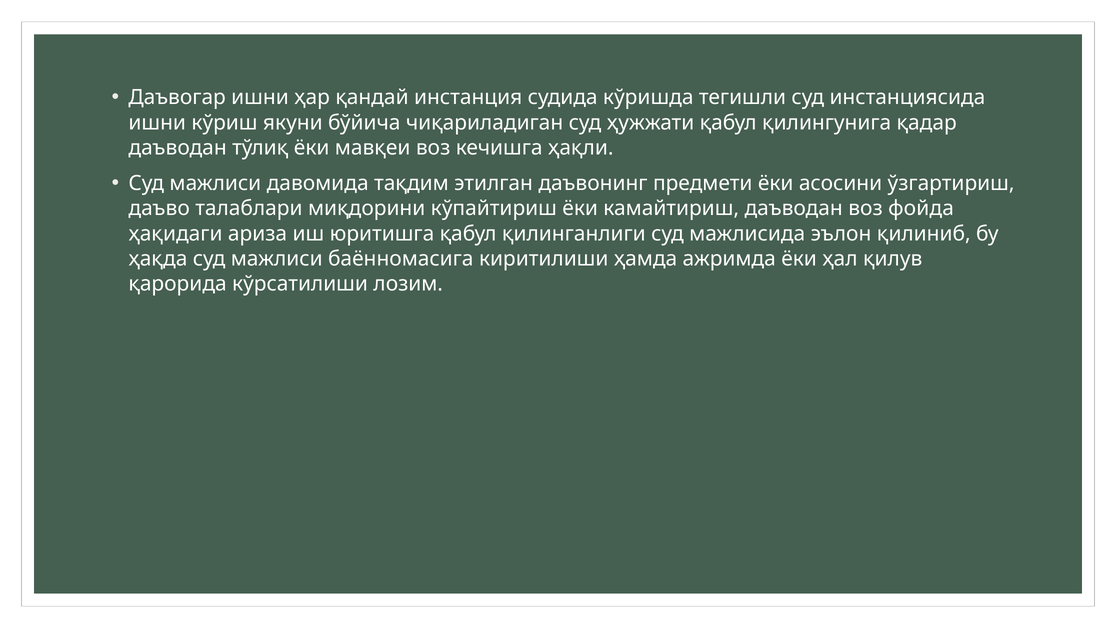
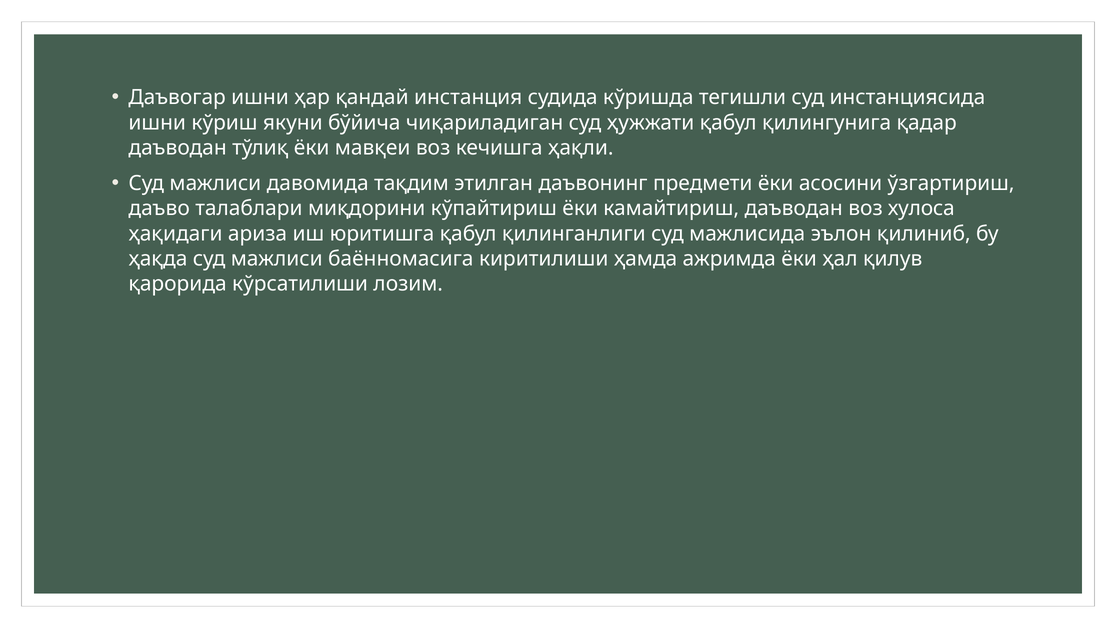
фойда: фойда -> хулоса
